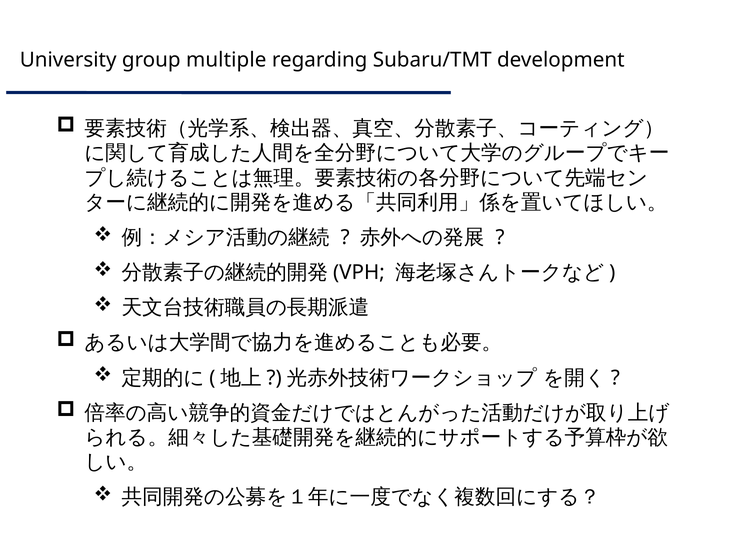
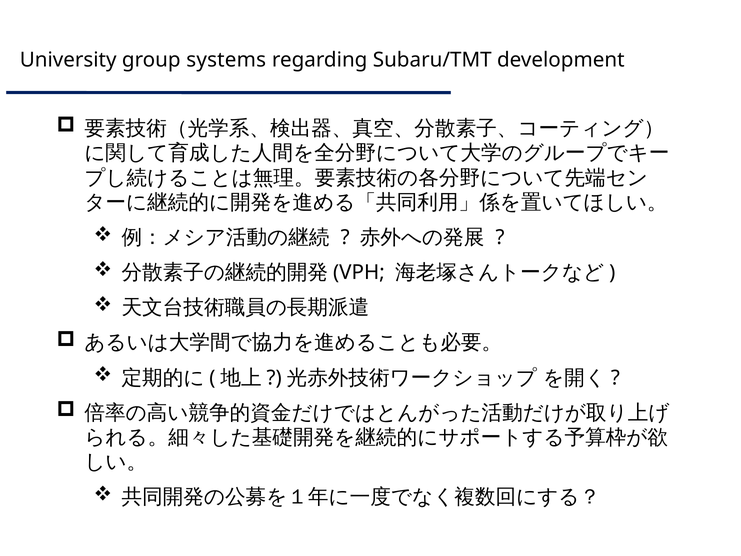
multiple: multiple -> systems
